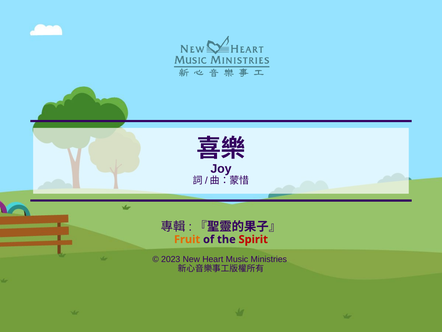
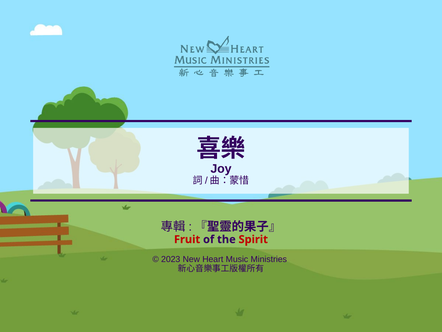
Fruit colour: orange -> red
